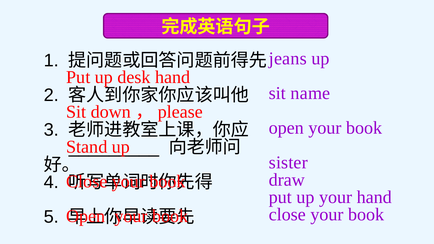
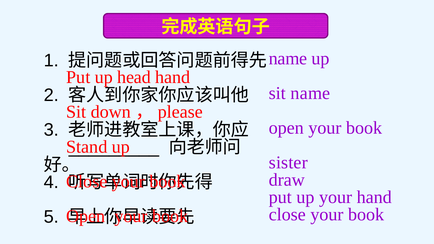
jeans at (288, 58): jeans -> name
desk: desk -> head
